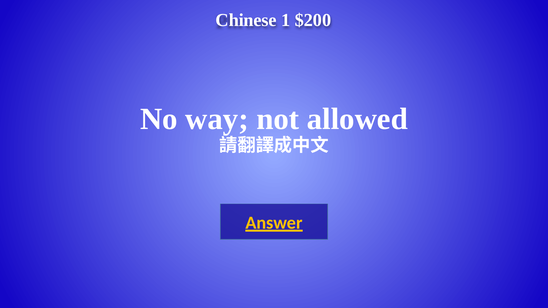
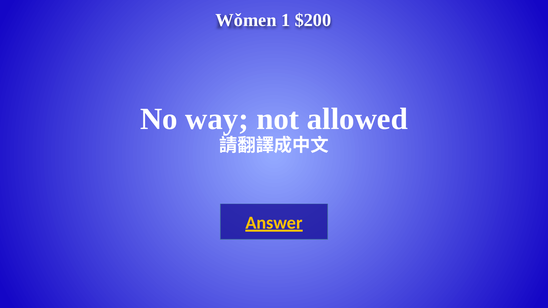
Chinese: Chinese -> Wǒmen
